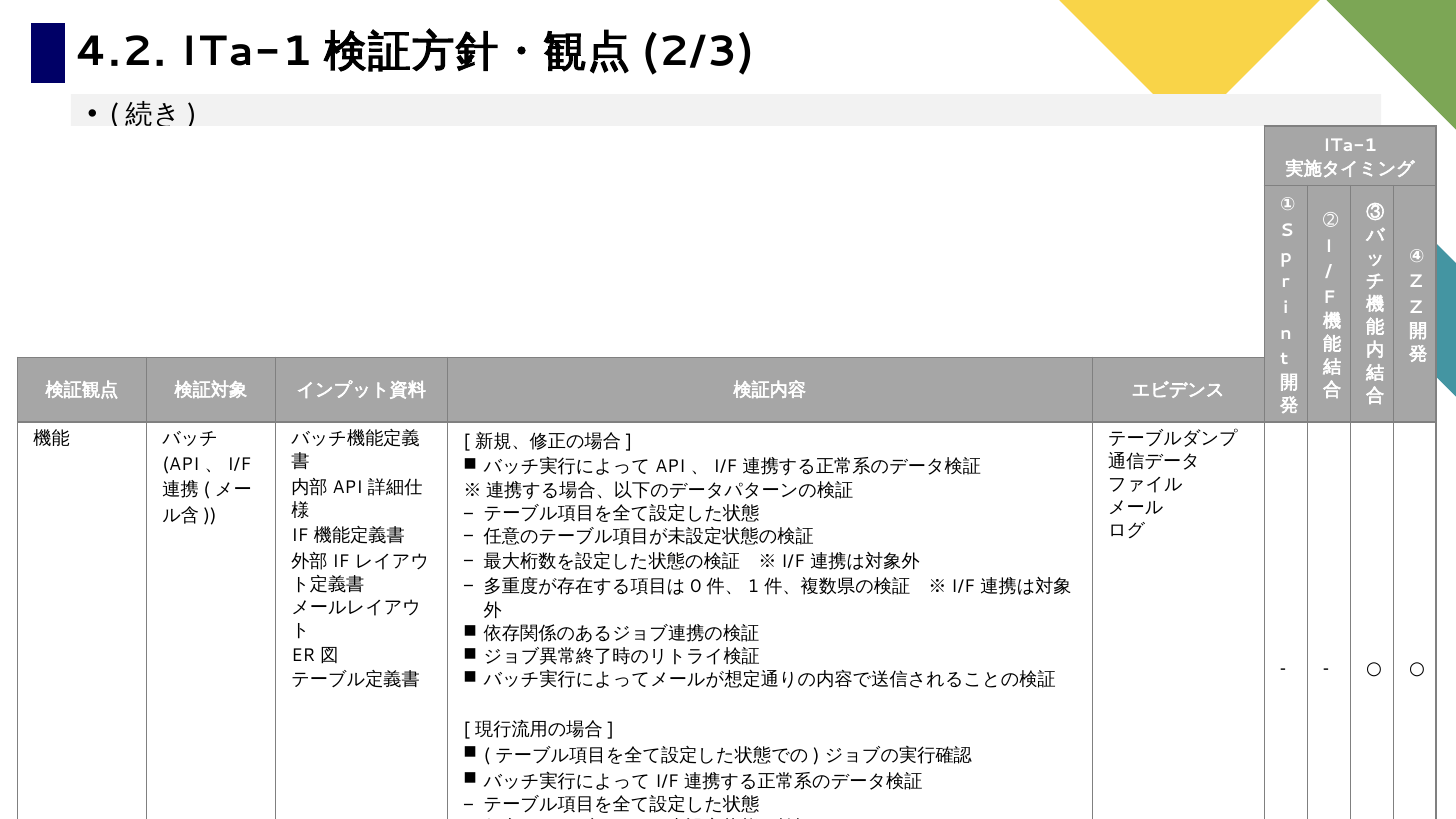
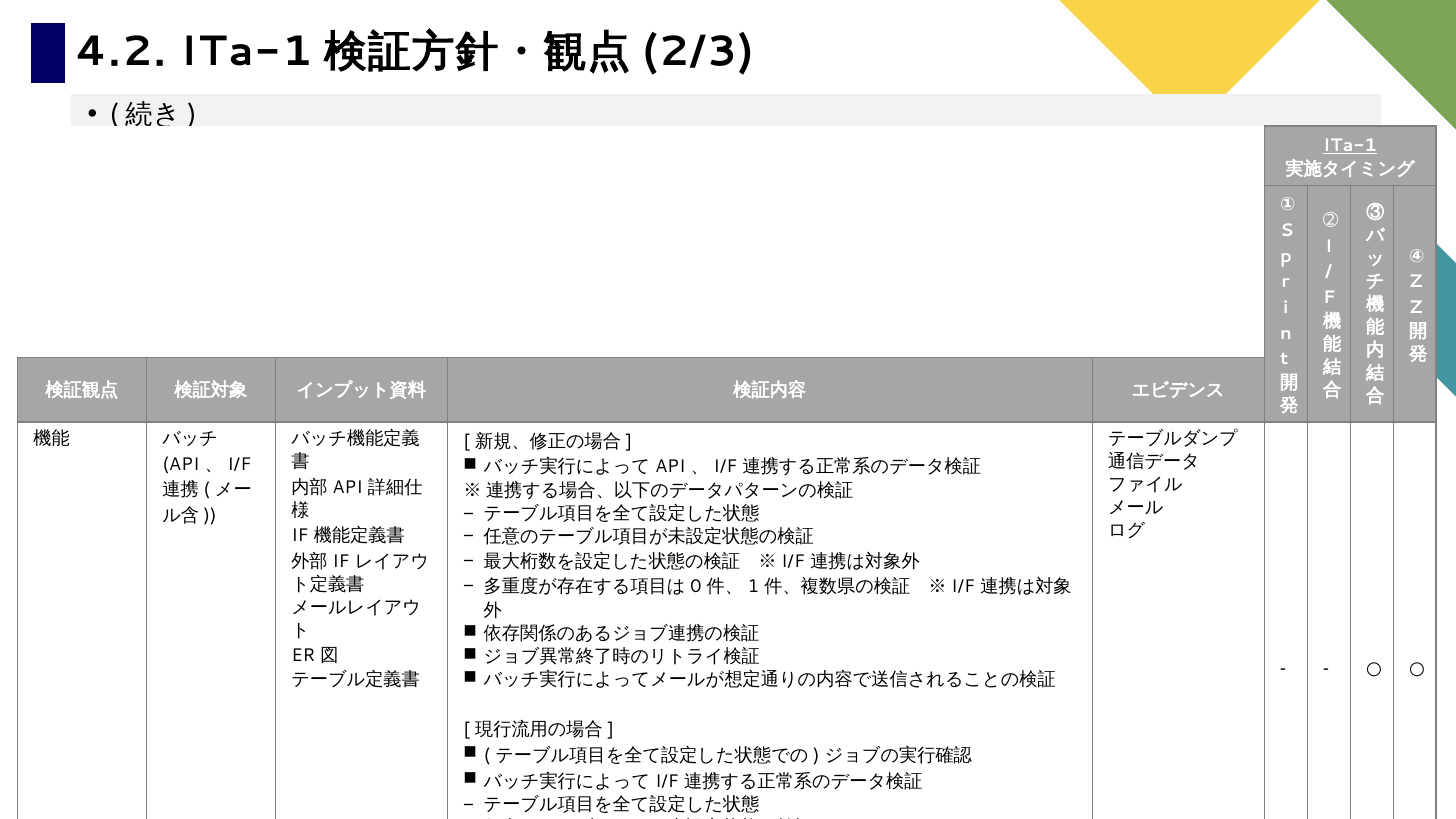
ITa-1 at (1350, 145) underline: none -> present
